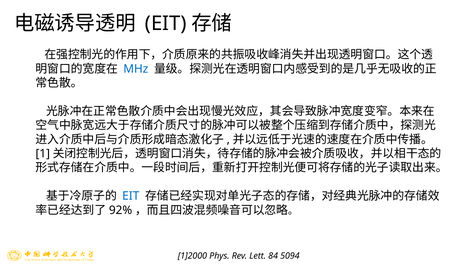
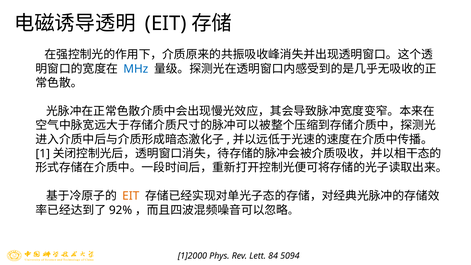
EIT at (131, 196) colour: blue -> orange
